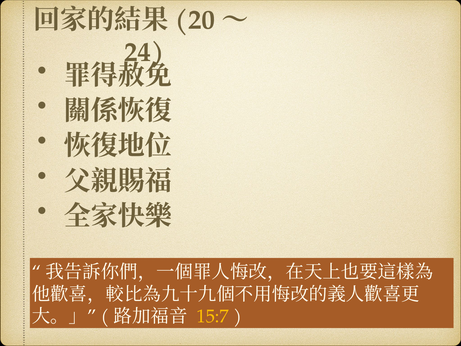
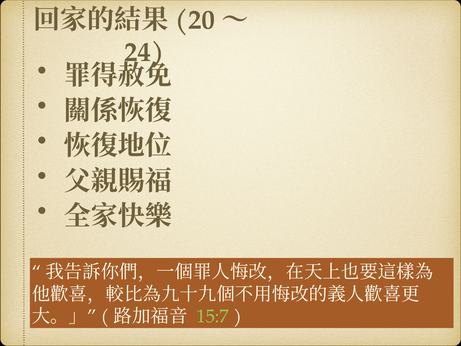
15:7 colour: yellow -> light green
